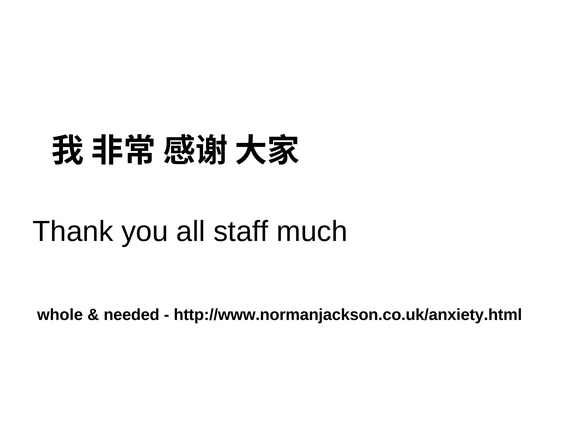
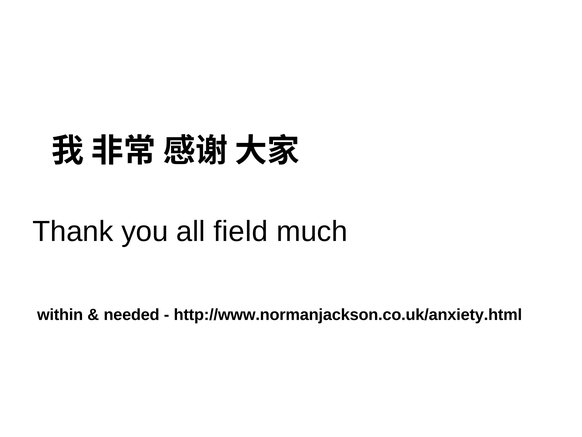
staff: staff -> field
whole: whole -> within
